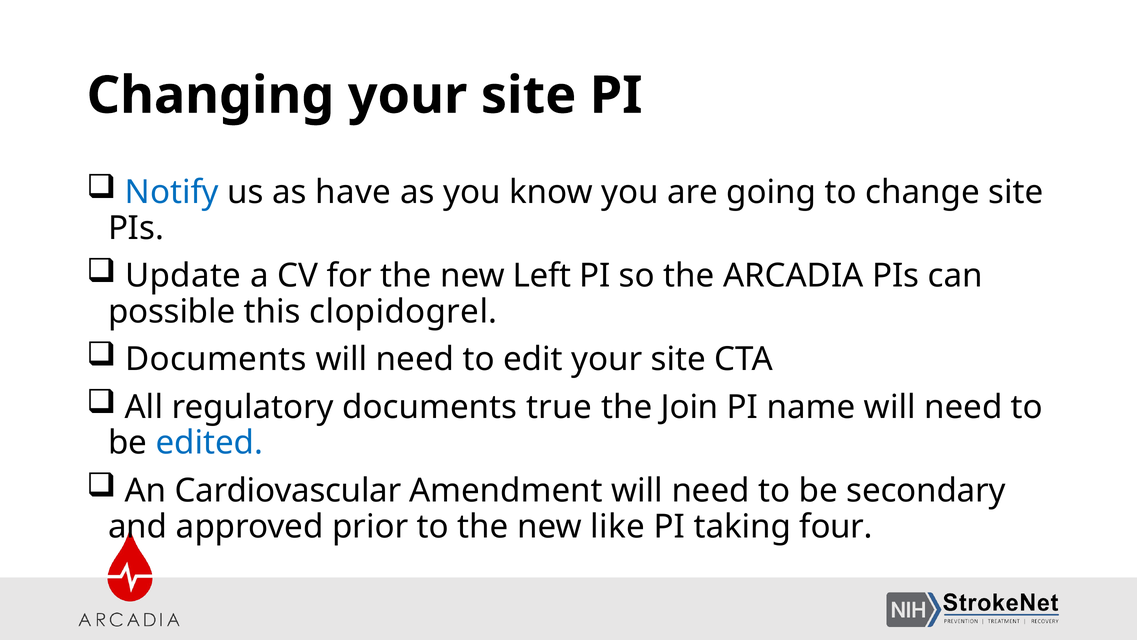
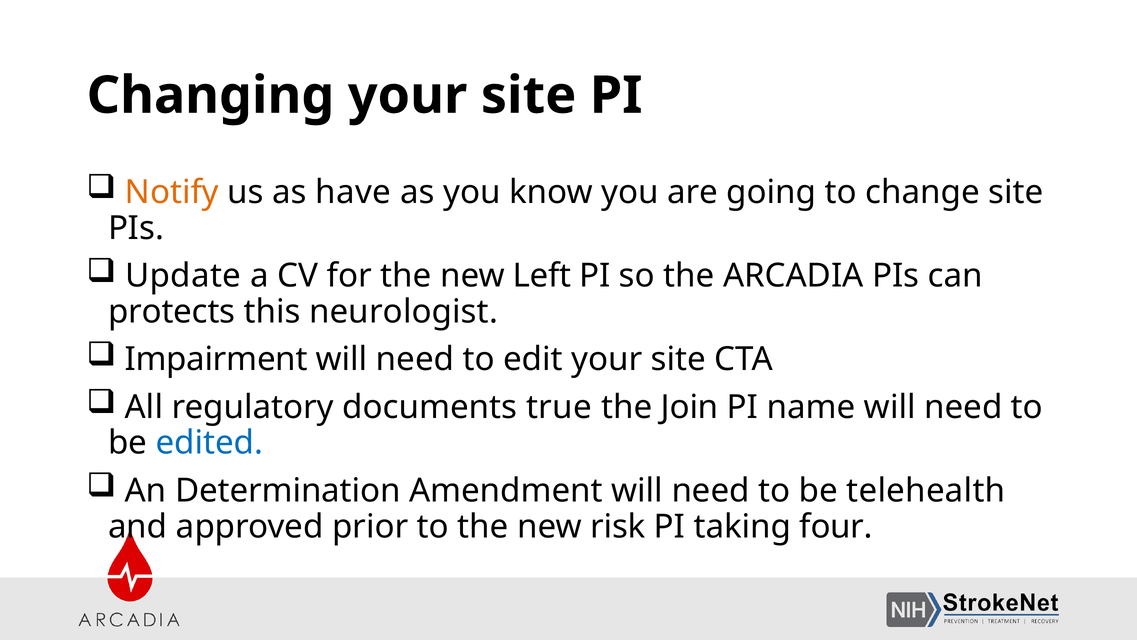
Notify colour: blue -> orange
possible: possible -> protects
clopidogrel: clopidogrel -> neurologist
Documents at (216, 359): Documents -> Impairment
Cardiovascular: Cardiovascular -> Determination
secondary: secondary -> telehealth
like: like -> risk
